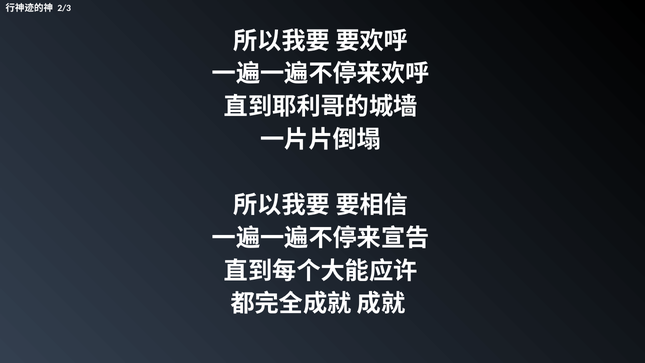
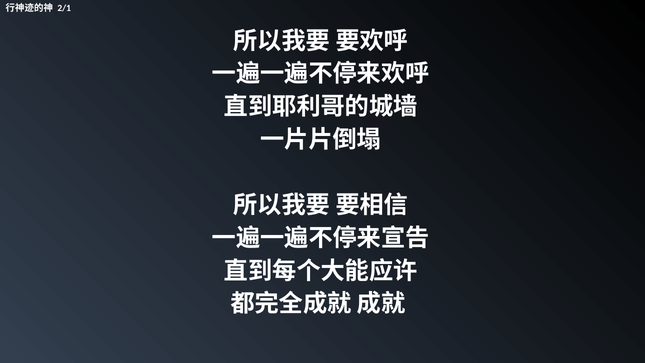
2/3: 2/3 -> 2/1
